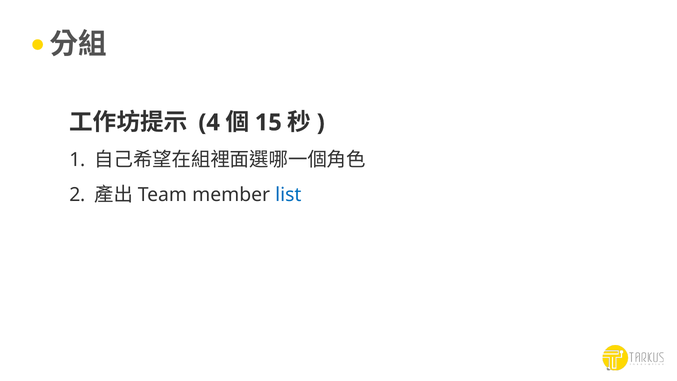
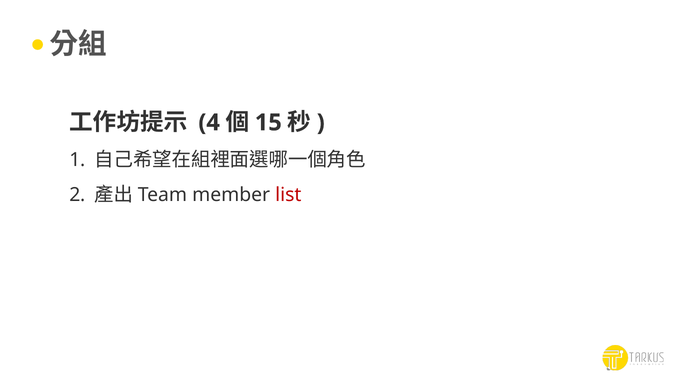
list colour: blue -> red
